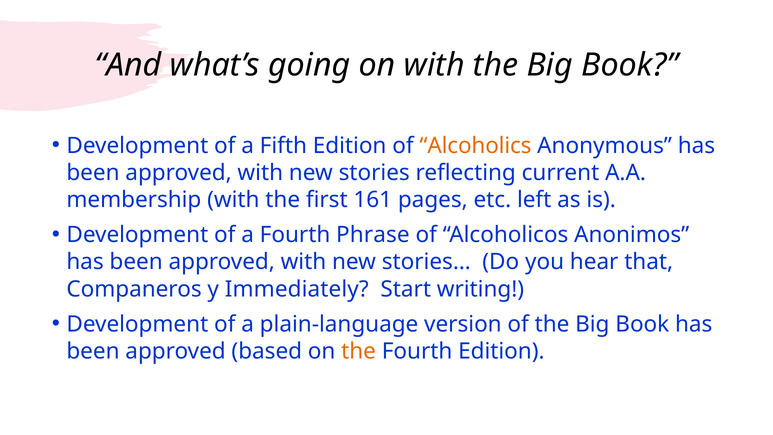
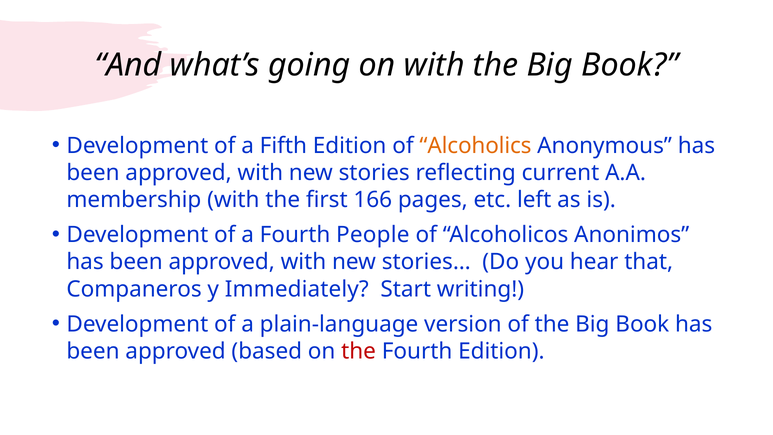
161: 161 -> 166
Phrase: Phrase -> People
the at (359, 351) colour: orange -> red
